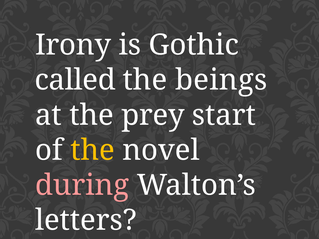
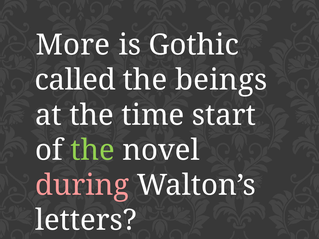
Irony: Irony -> More
prey: prey -> time
the at (92, 150) colour: yellow -> light green
